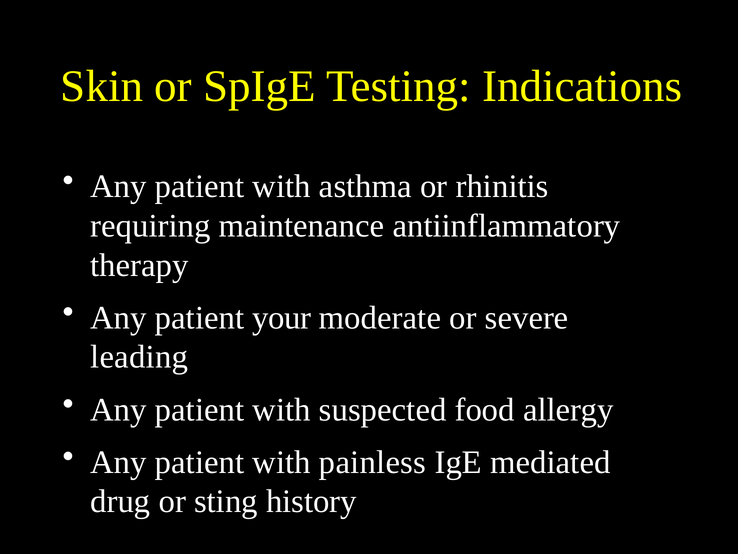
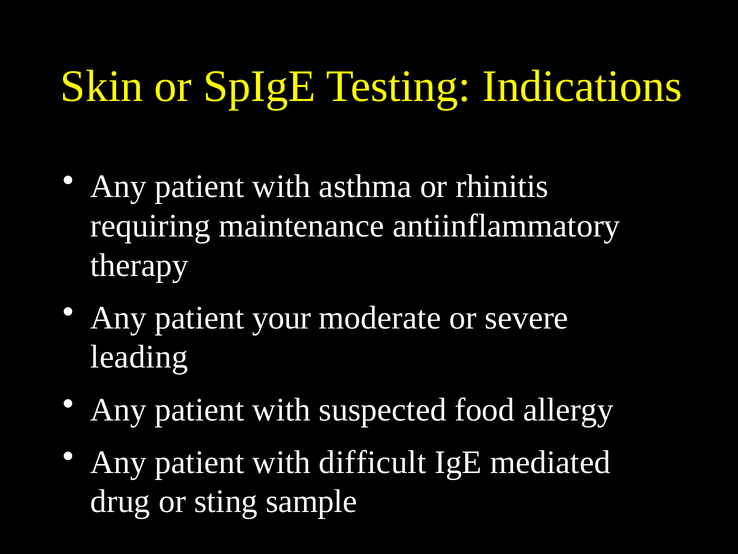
painless: painless -> difficult
history: history -> sample
